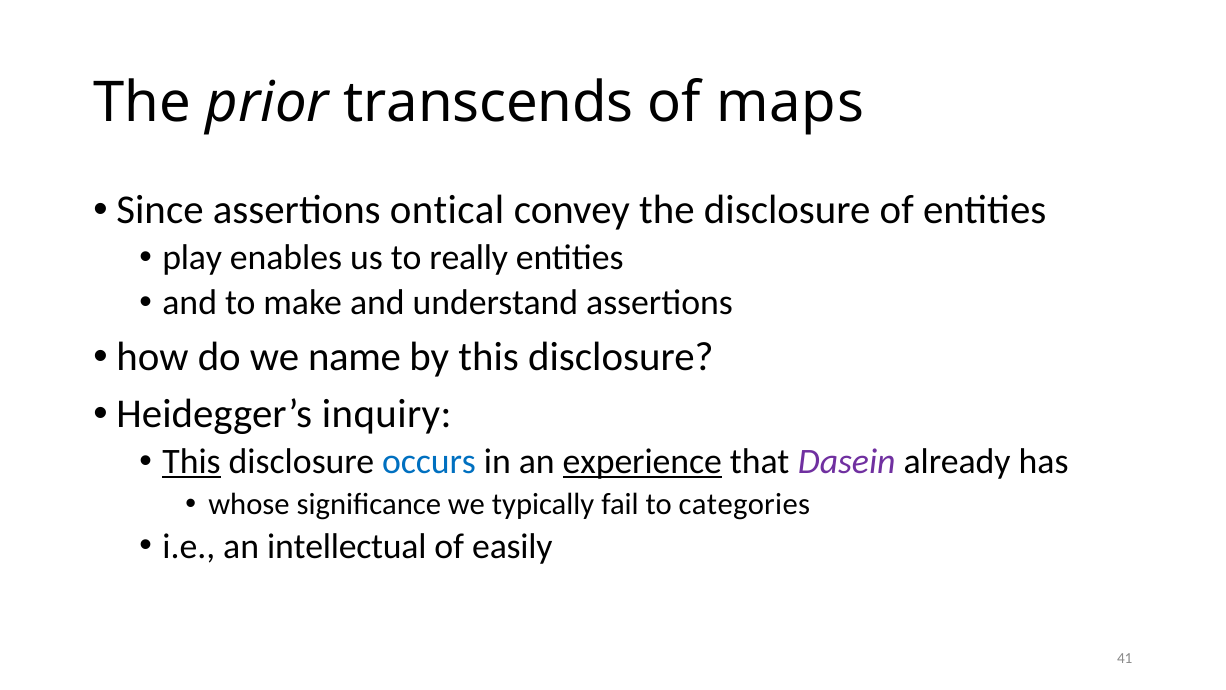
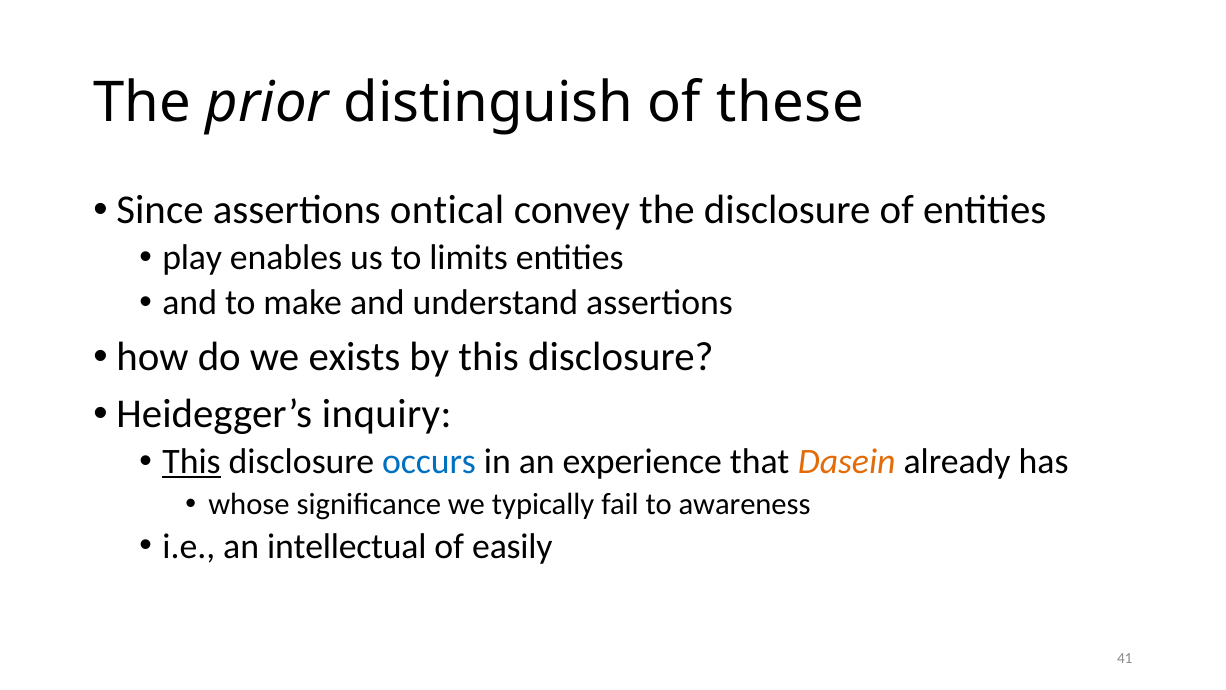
transcends: transcends -> distinguish
maps: maps -> these
really: really -> limits
name: name -> exists
experience underline: present -> none
Dasein colour: purple -> orange
categories: categories -> awareness
